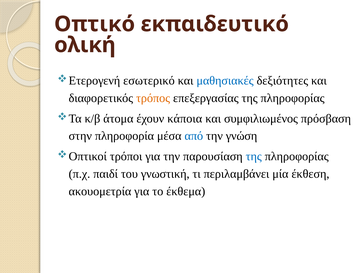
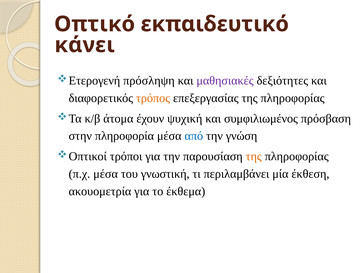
ολική: ολική -> κάνει
εσωτερικό: εσωτερικό -> πρόσληψη
μαθησιακές colour: blue -> purple
κάποια: κάποια -> ψυχική
της at (254, 156) colour: blue -> orange
π.χ παιδί: παιδί -> μέσα
